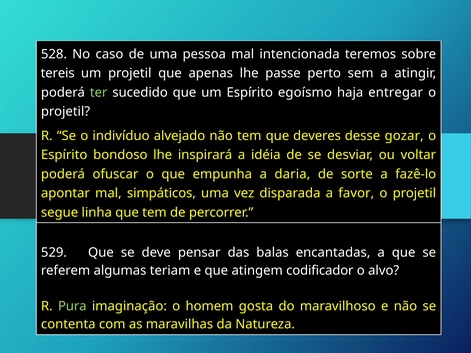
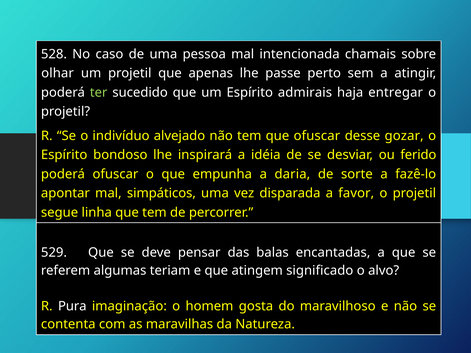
teremos: teremos -> chamais
tereis: tereis -> olhar
egoísmo: egoísmo -> admirais
que deveres: deveres -> ofuscar
voltar: voltar -> ferido
codificador: codificador -> significado
Pura colour: light green -> white
